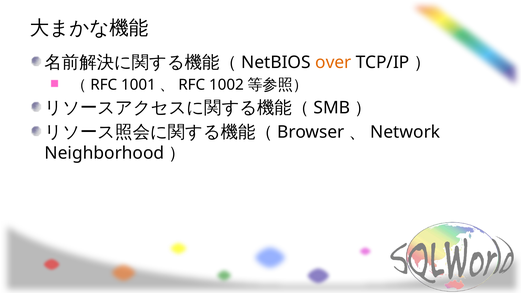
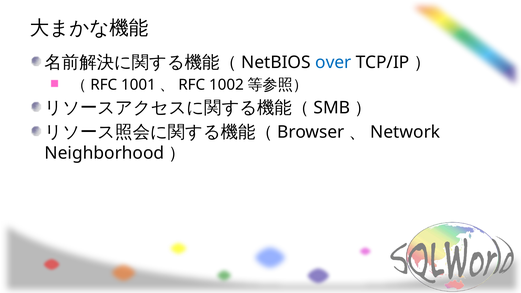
over colour: orange -> blue
